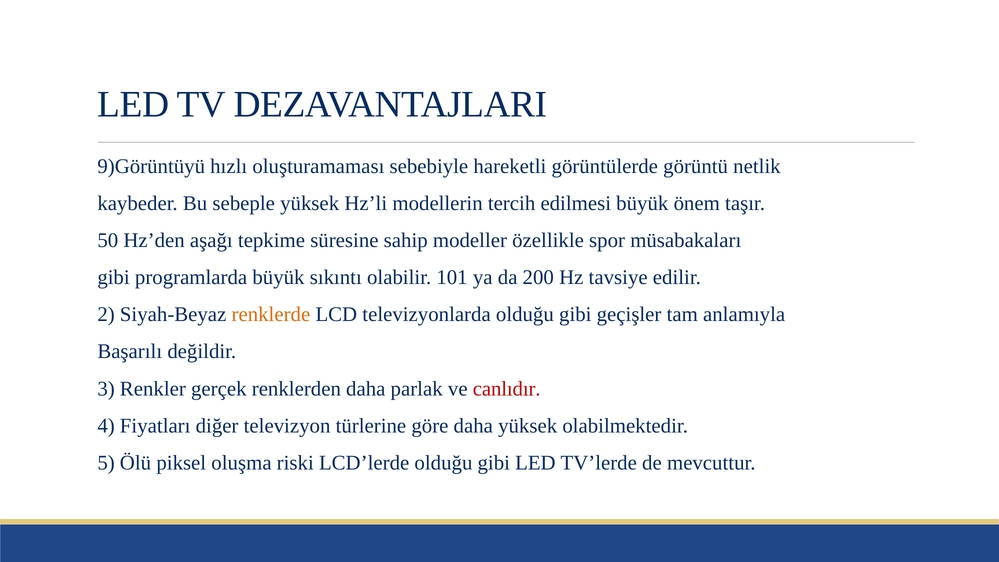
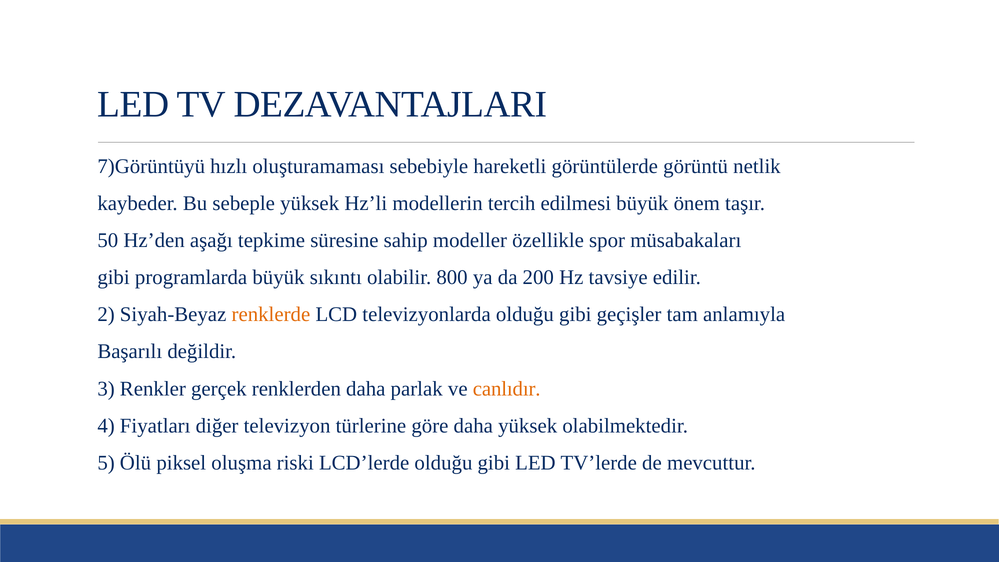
9)Görüntüyü: 9)Görüntüyü -> 7)Görüntüyü
101: 101 -> 800
canlıdır colour: red -> orange
